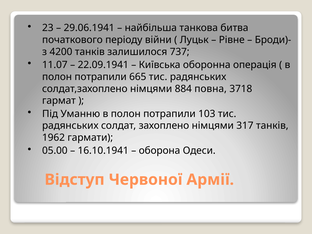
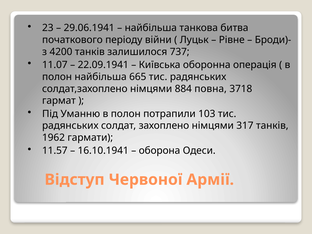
потрапили at (101, 77): потрапили -> найбільша
05.00: 05.00 -> 11.57
